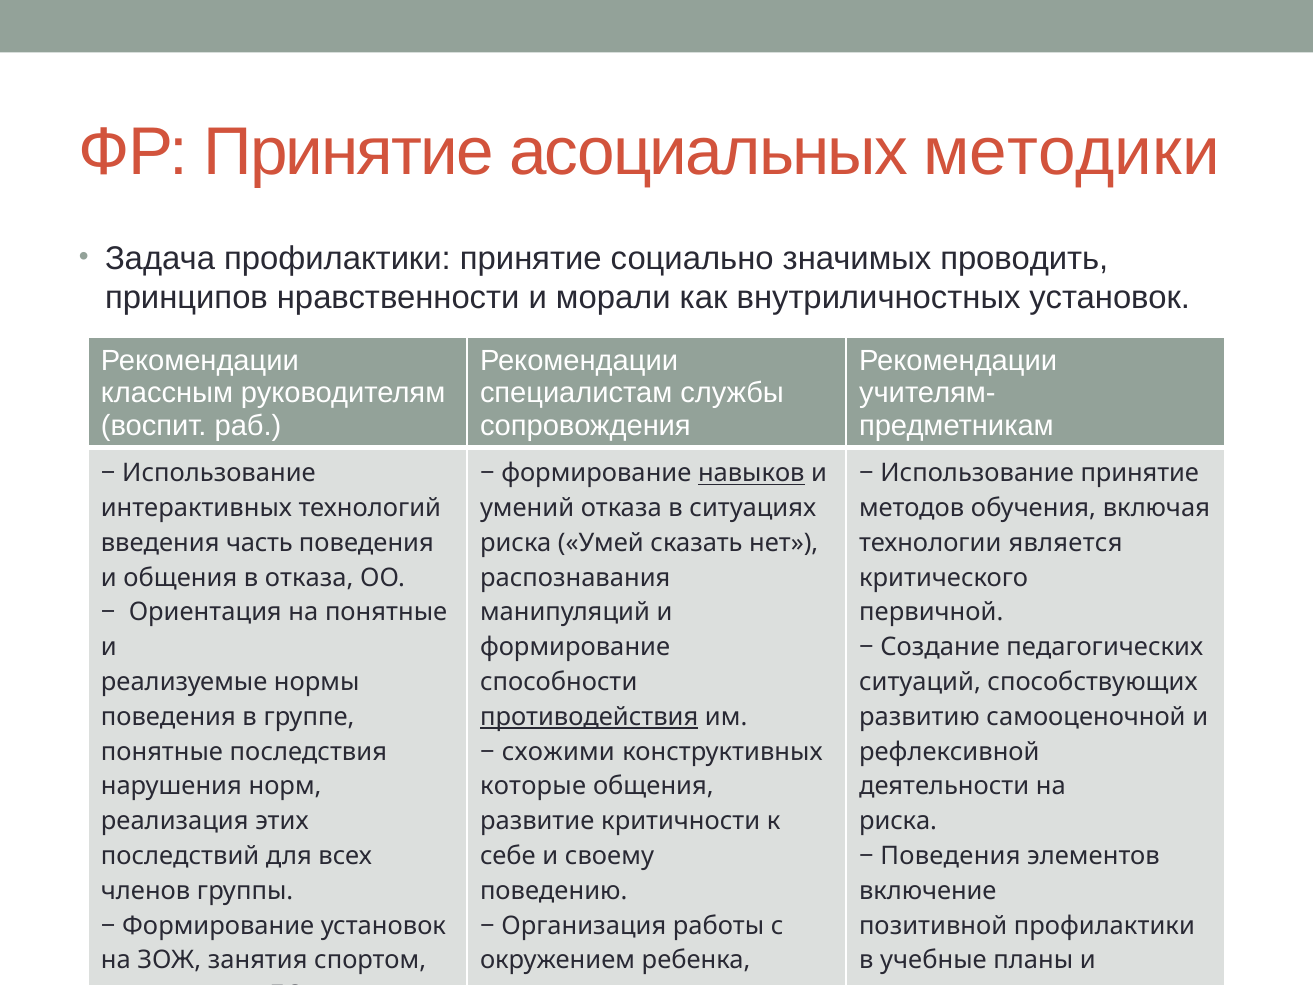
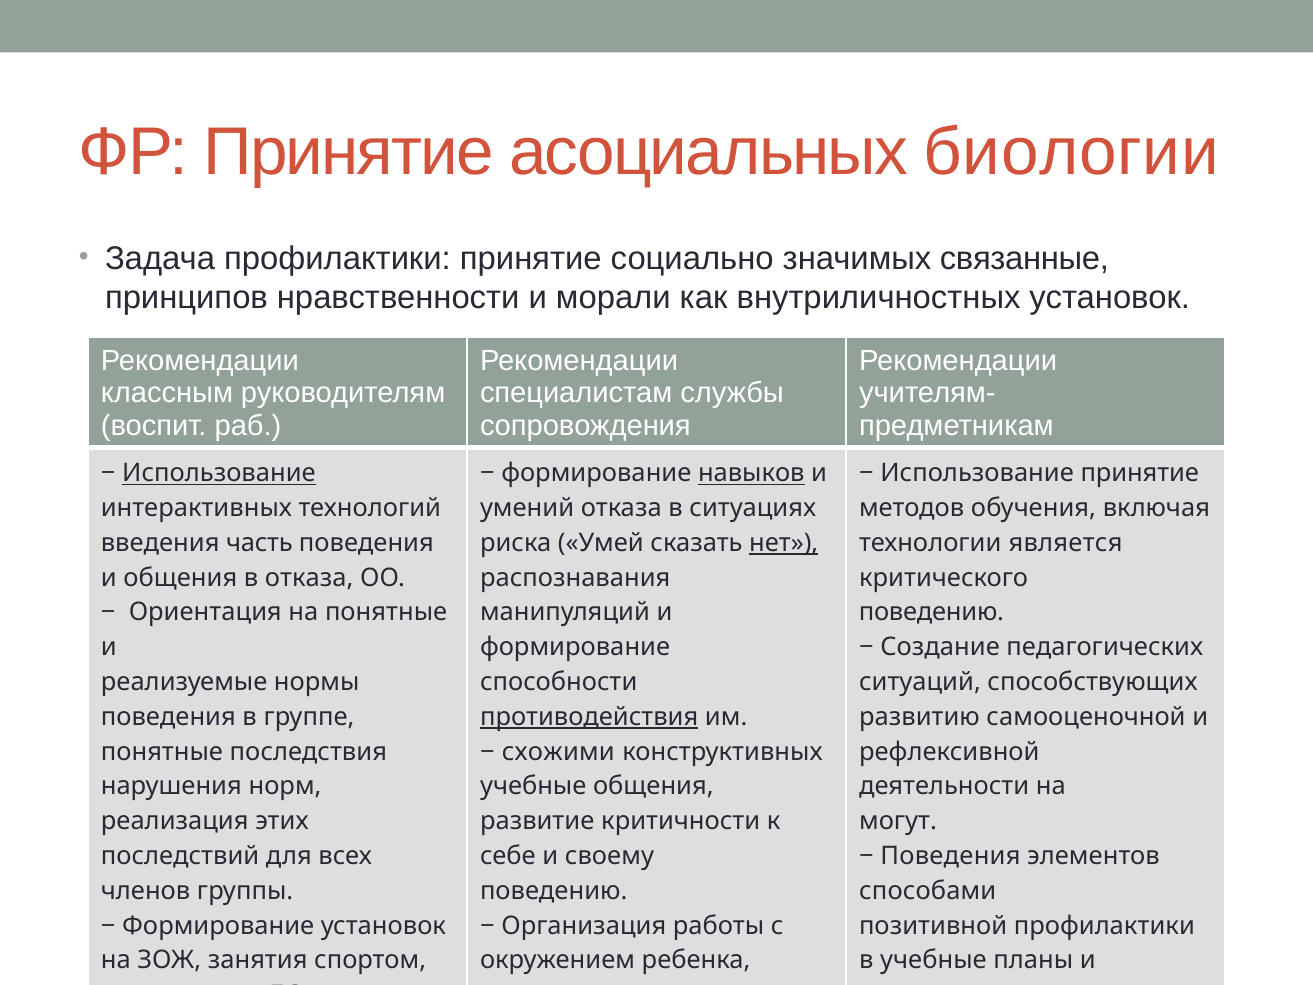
асоциальных методики: методики -> биологии
проводить: проводить -> связанные
Использование at (219, 473) underline: none -> present
нет underline: none -> present
первичной at (931, 612): первичной -> поведению
которые at (533, 786): которые -> учебные
риска at (898, 821): риска -> могут
включение at (928, 891): включение -> способами
